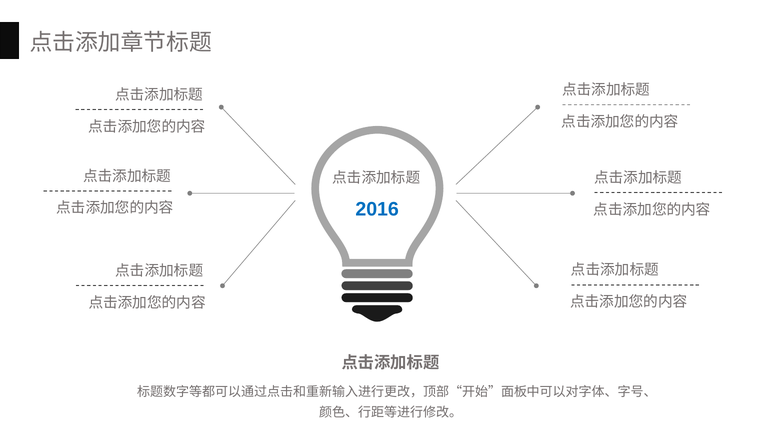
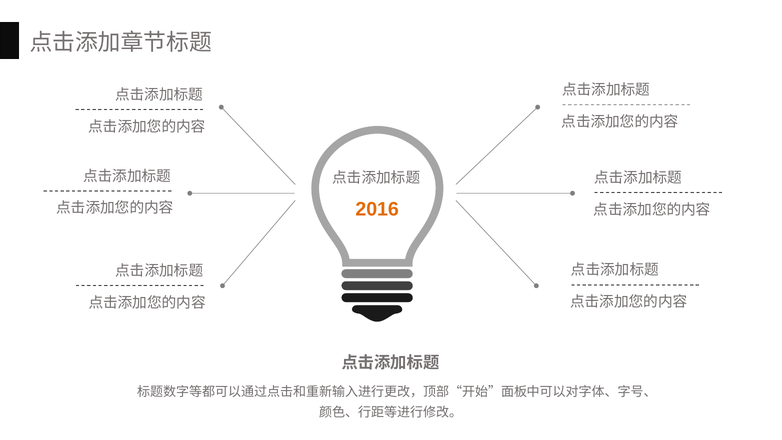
2016 colour: blue -> orange
